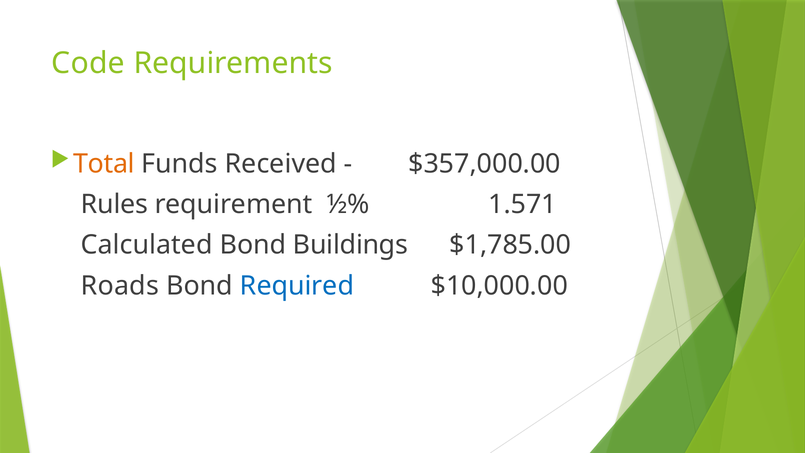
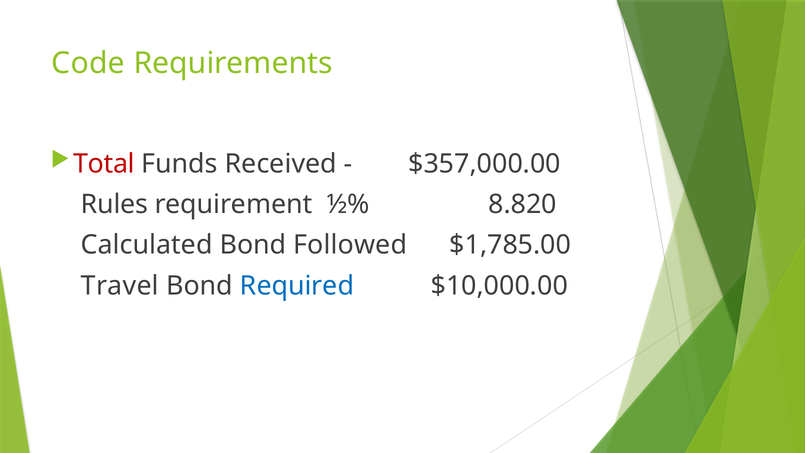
Total colour: orange -> red
1.571: 1.571 -> 8.820
Buildings: Buildings -> Followed
Roads: Roads -> Travel
